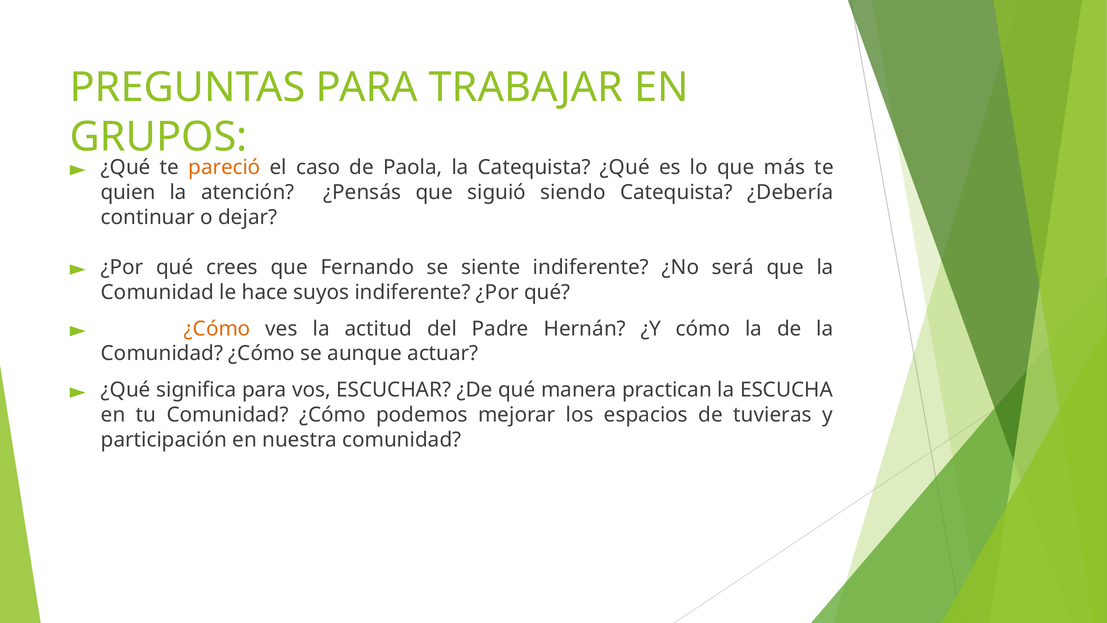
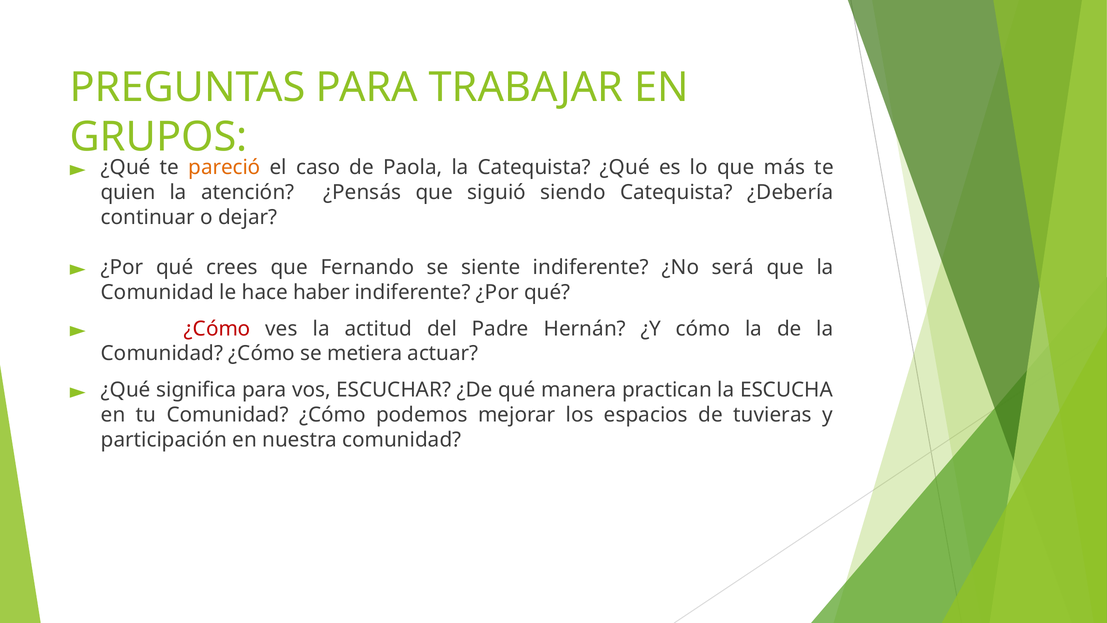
suyos: suyos -> haber
¿Cómo at (217, 329) colour: orange -> red
aunque: aunque -> metiera
